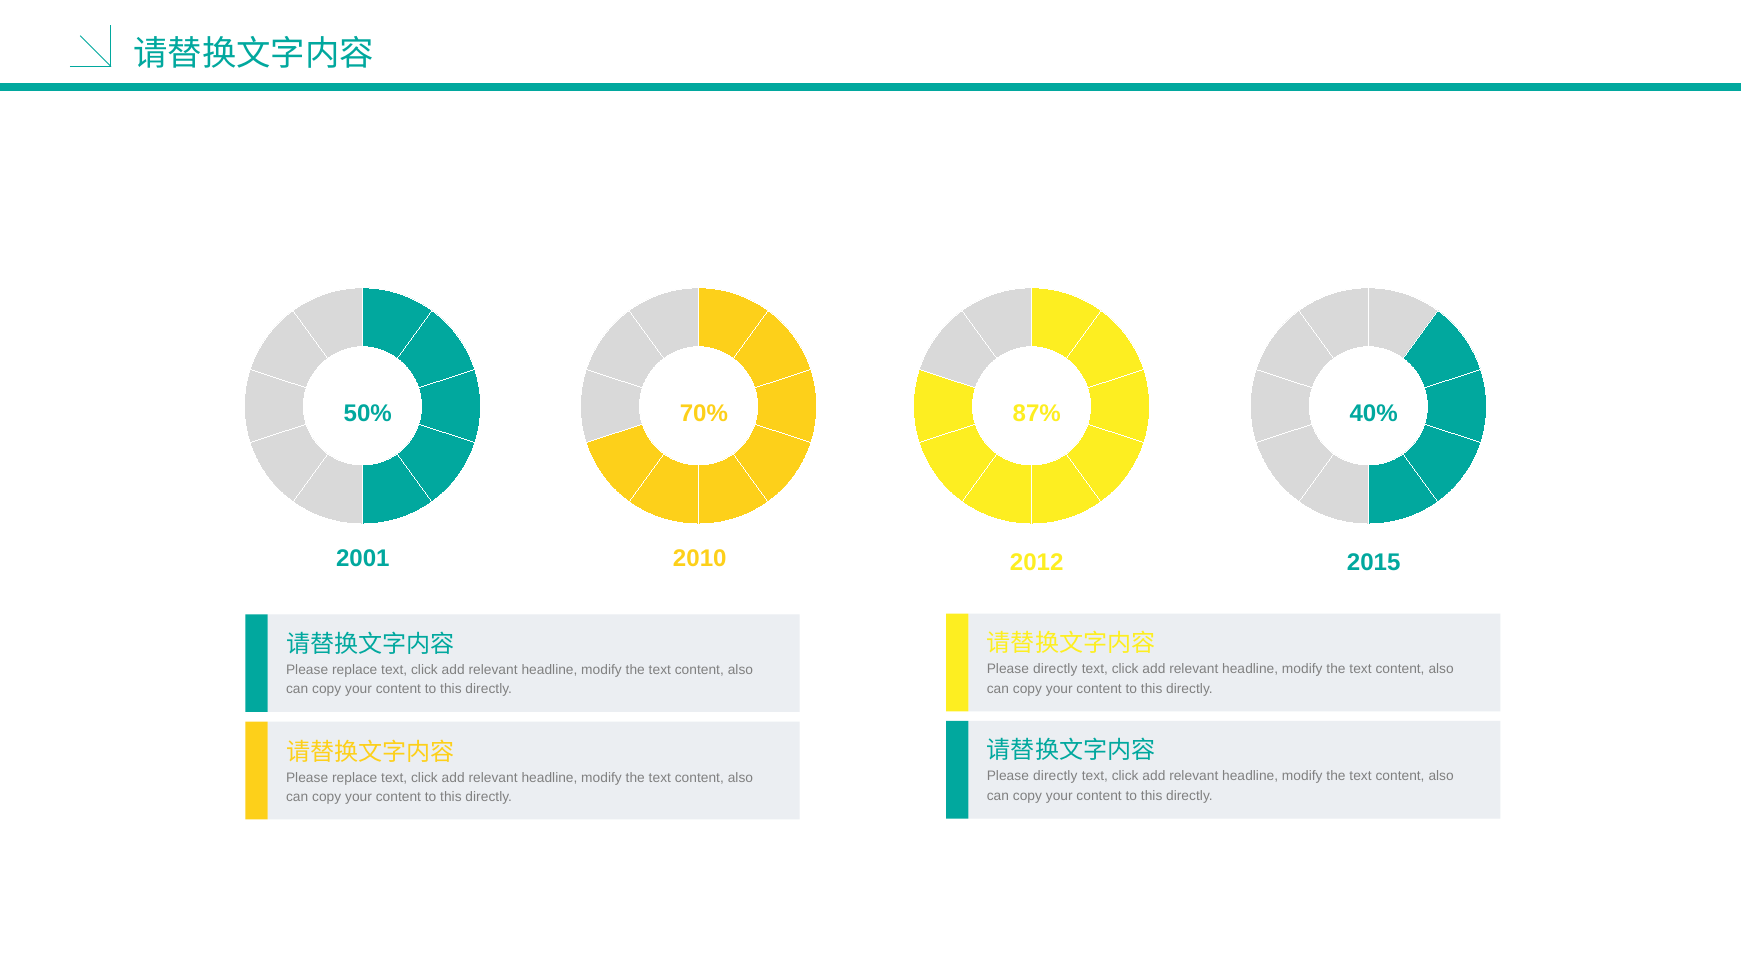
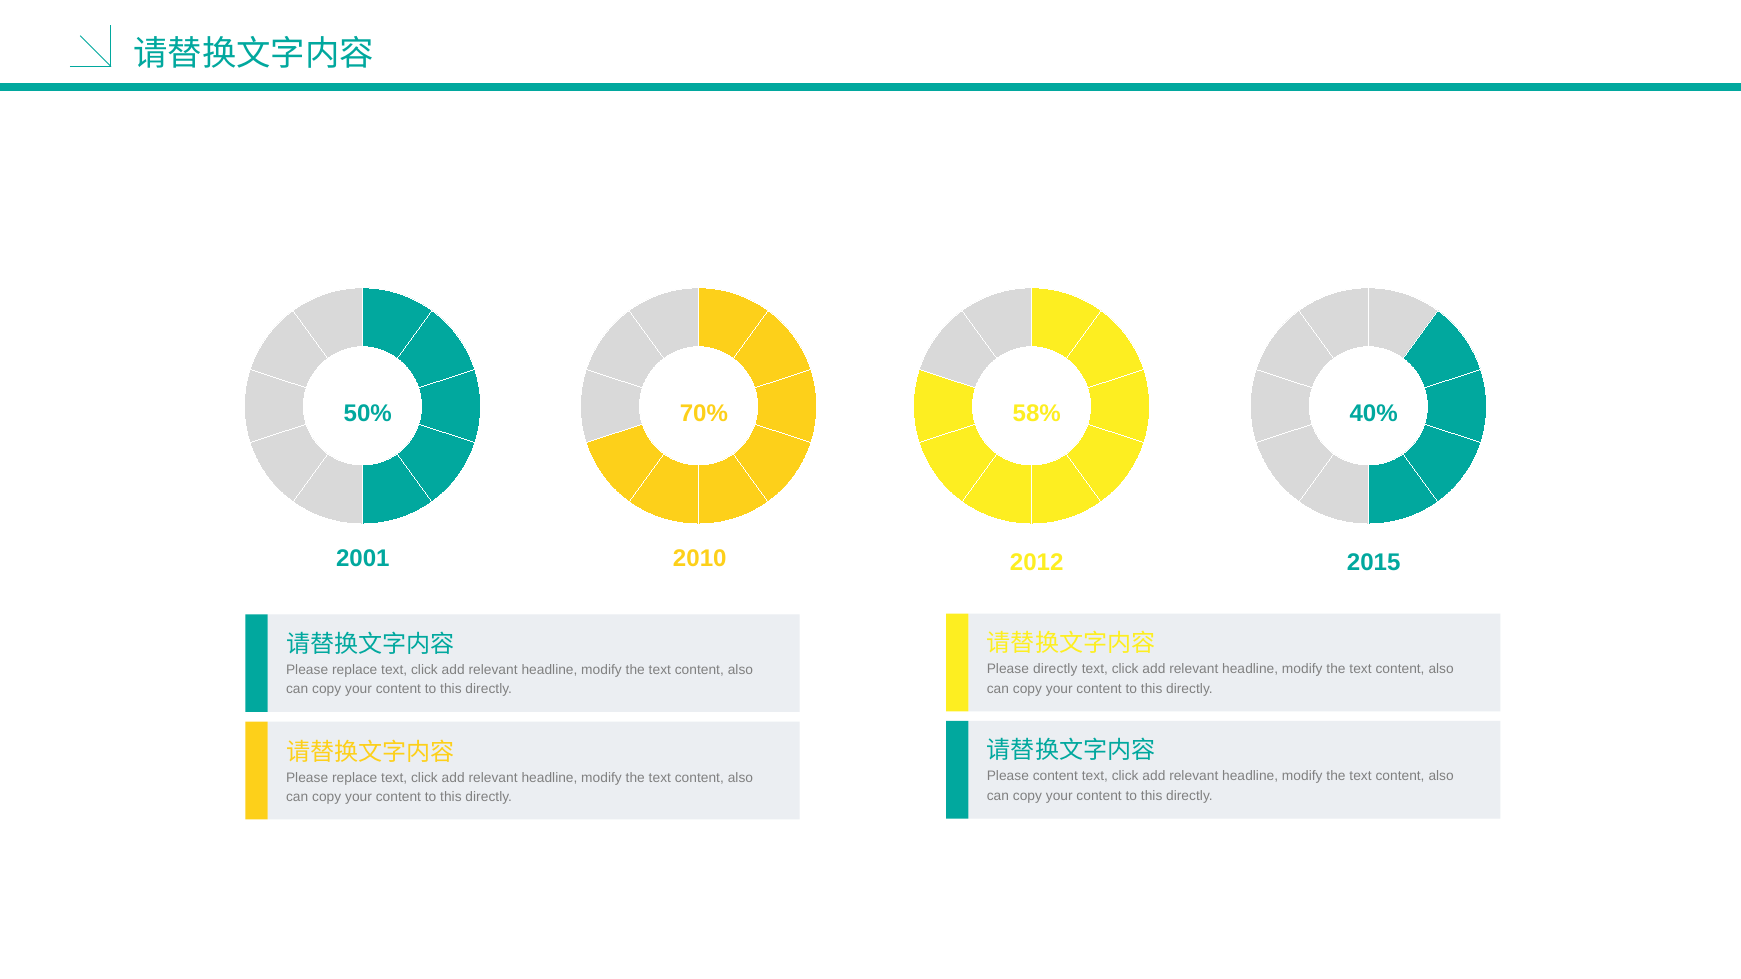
87%: 87% -> 58%
directly at (1055, 776): directly -> content
